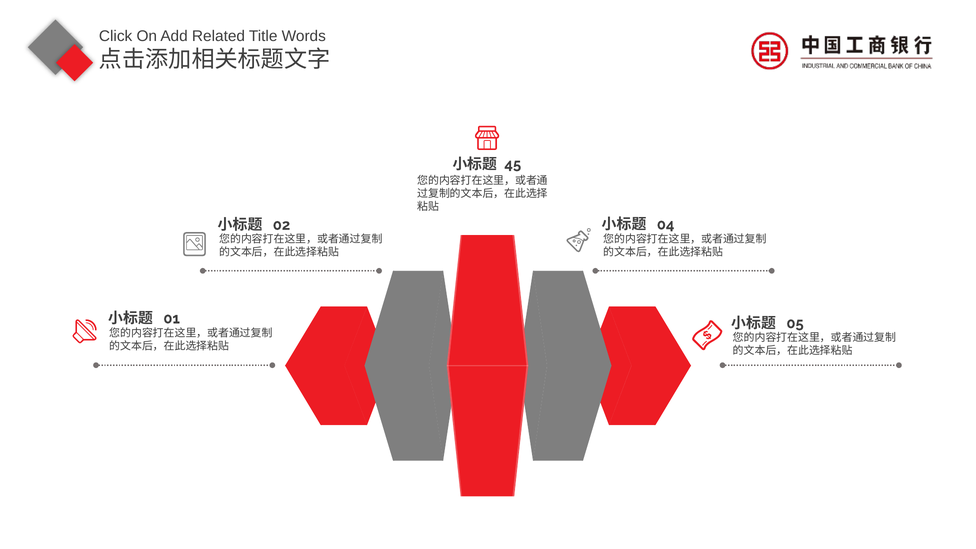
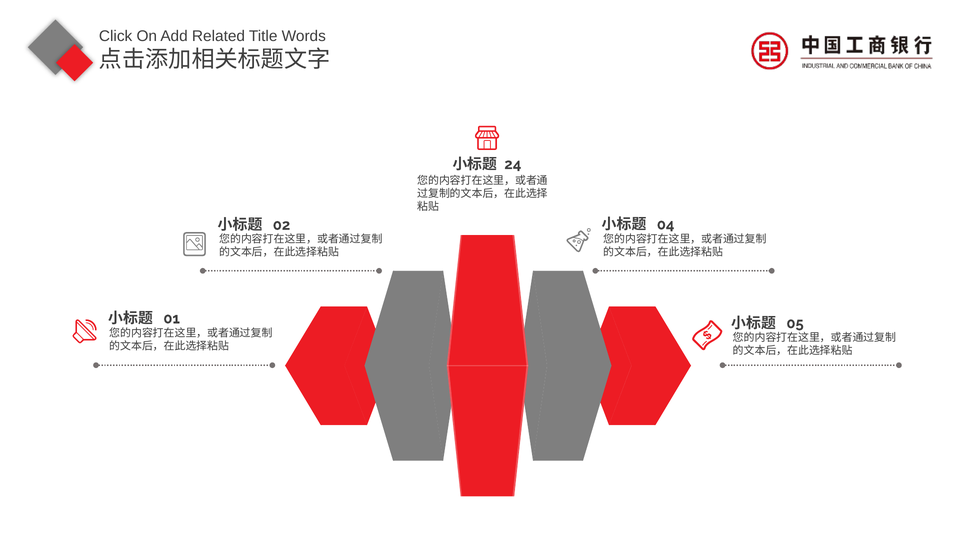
45: 45 -> 24
